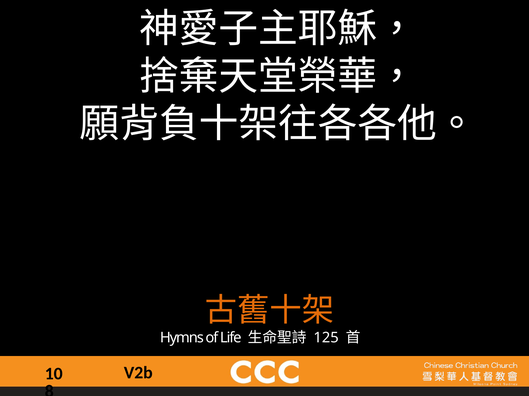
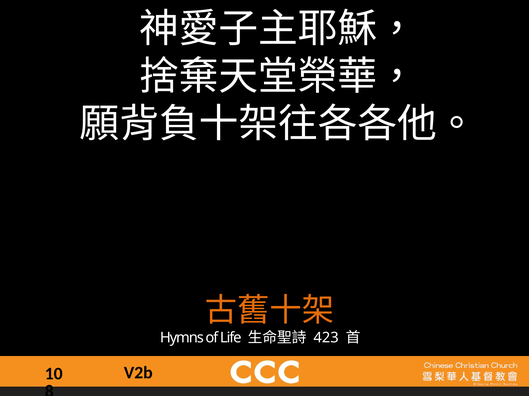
125: 125 -> 423
